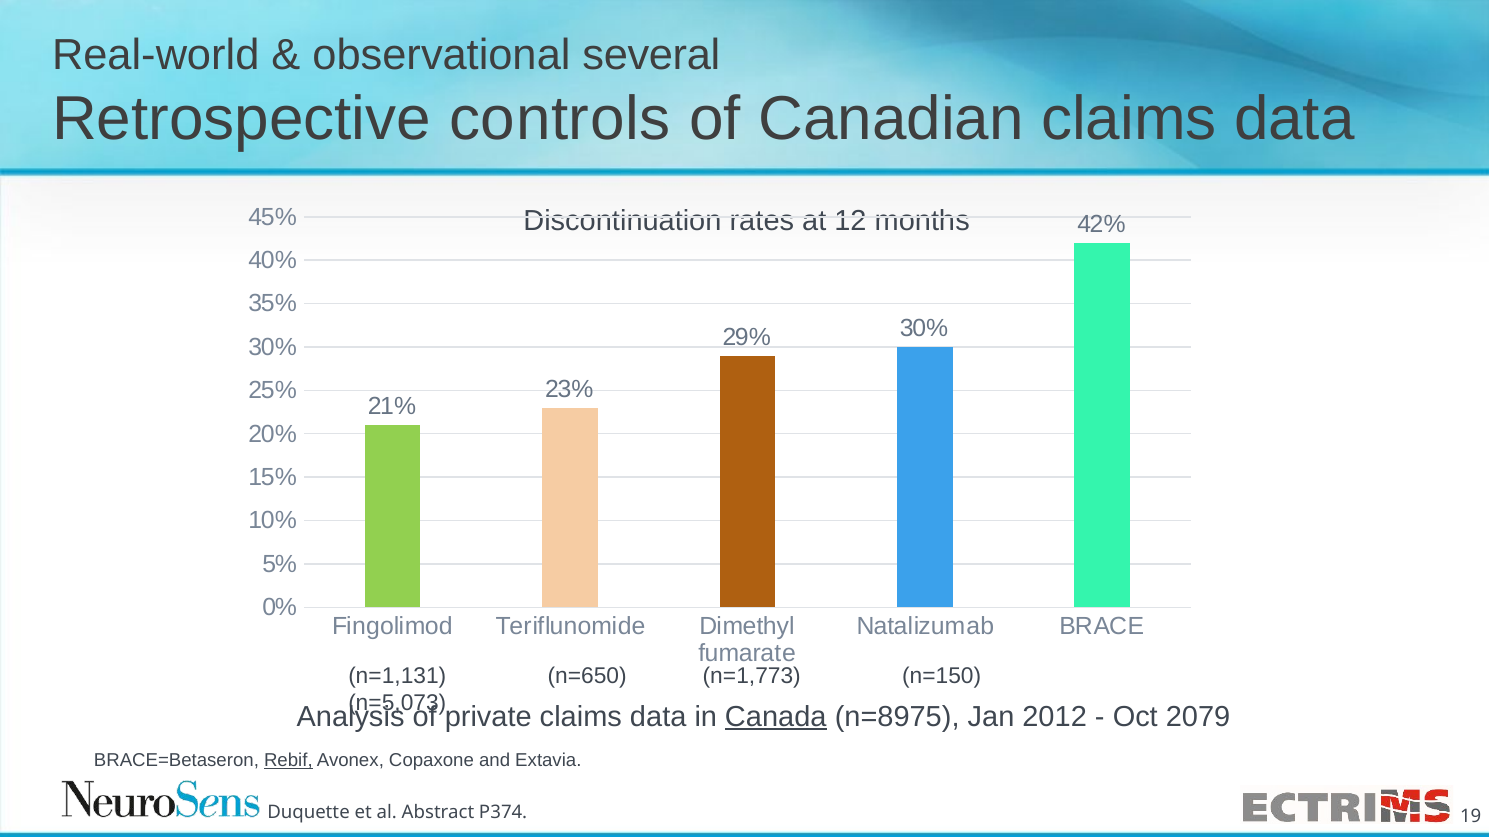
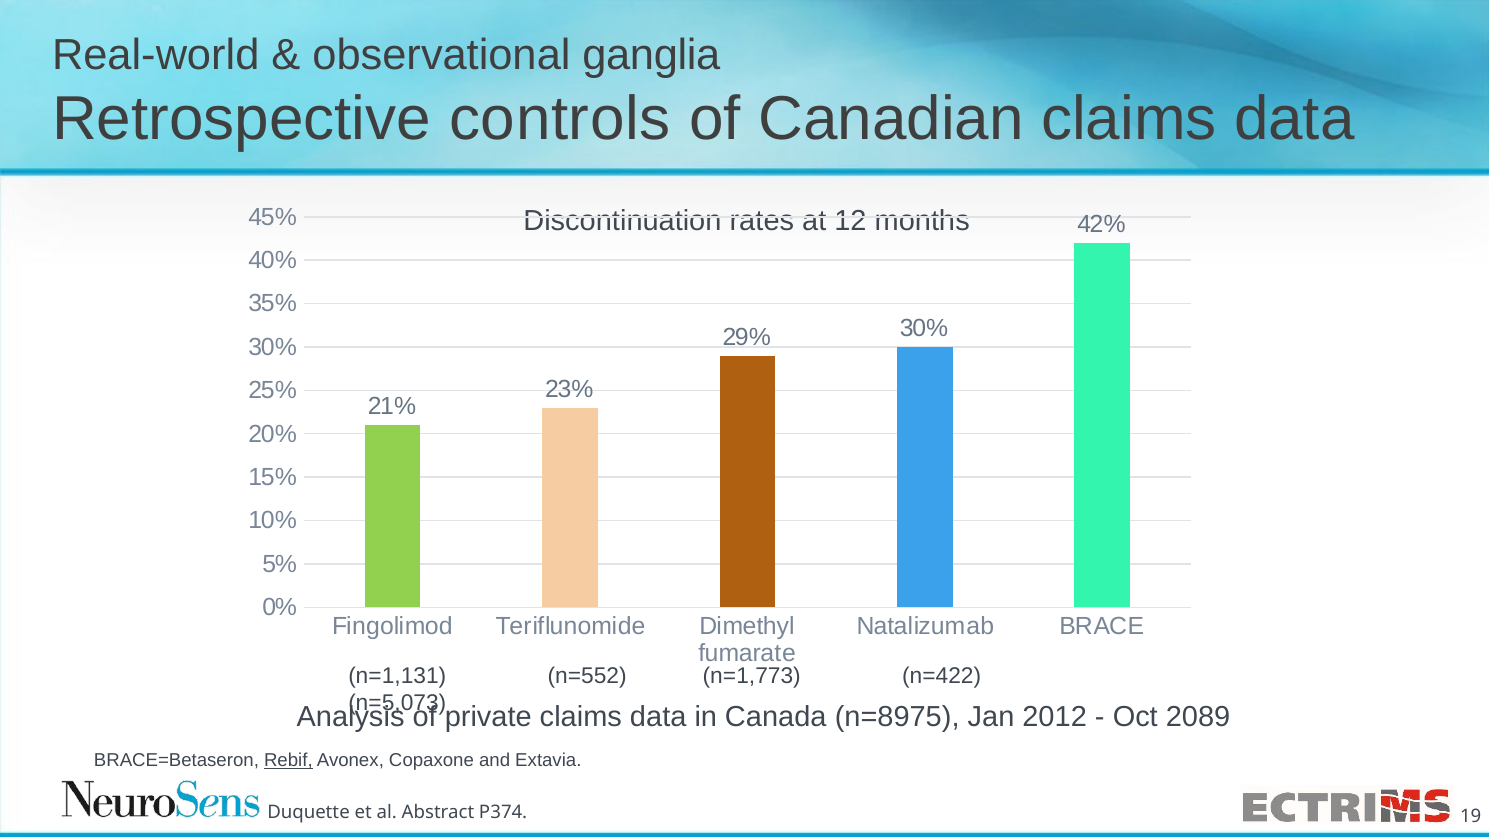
several: several -> ganglia
n=650: n=650 -> n=552
n=150: n=150 -> n=422
Canada underline: present -> none
2079: 2079 -> 2089
